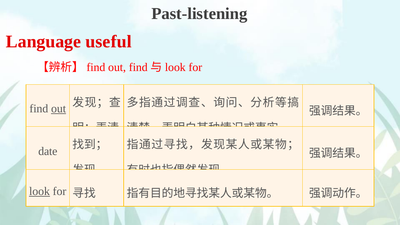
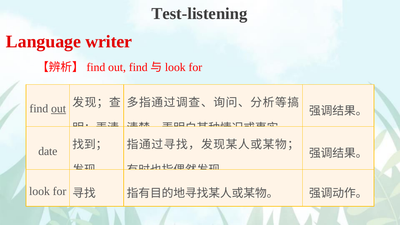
Past-listening: Past-listening -> Test-listening
useful: useful -> writer
look underline: present -> none
